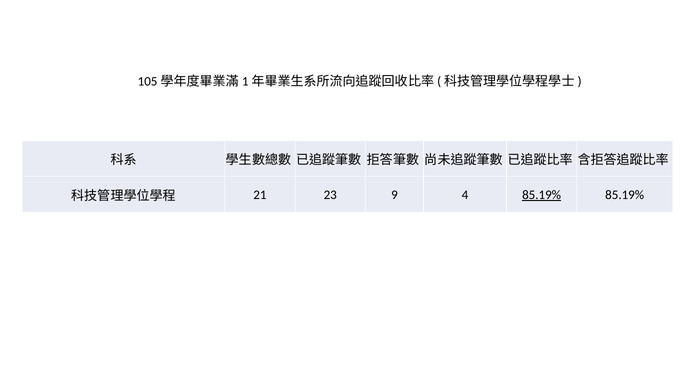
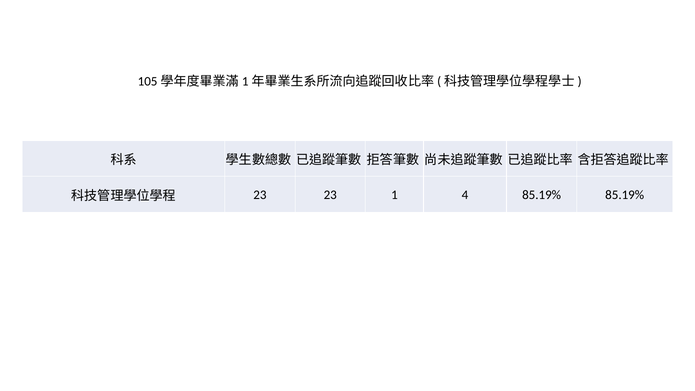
21 at (260, 195): 21 -> 23
9: 9 -> 1
85.19% at (542, 195) underline: present -> none
